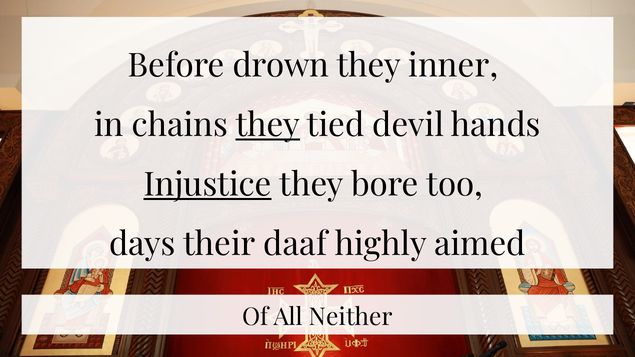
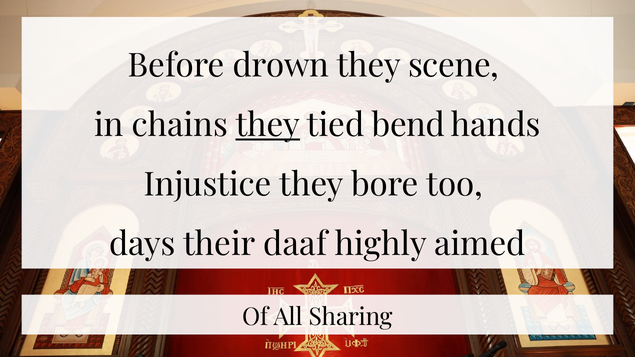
inner: inner -> scene
devil: devil -> bend
Injustice underline: present -> none
Neither: Neither -> Sharing
